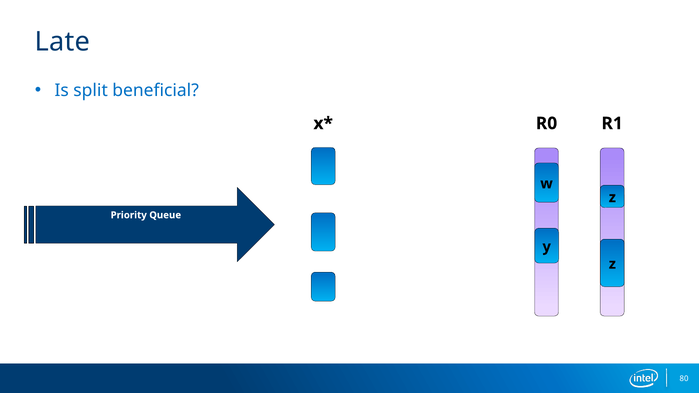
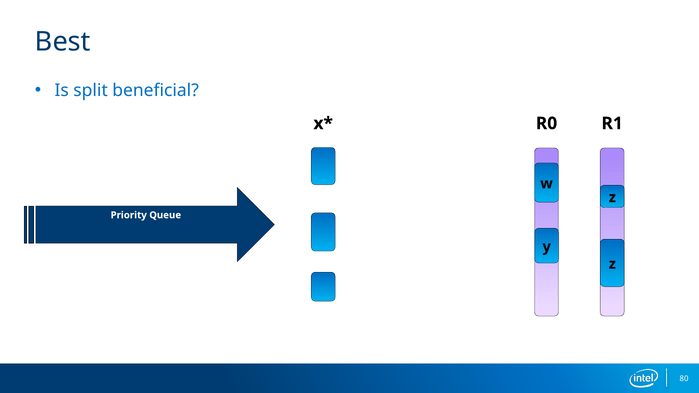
Late: Late -> Best
